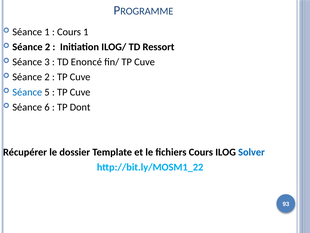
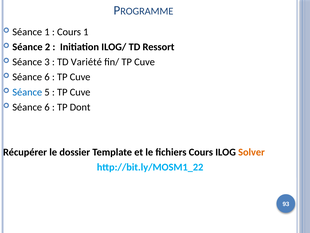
Enoncé: Enoncé -> Variété
2 at (47, 77): 2 -> 6
Solver colour: blue -> orange
